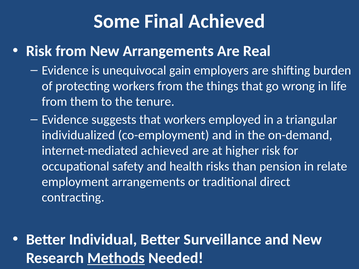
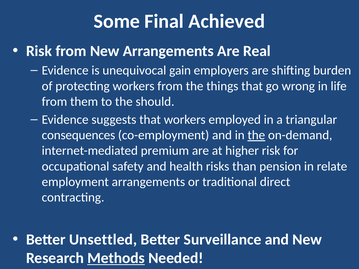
tenure: tenure -> should
individualized: individualized -> consequences
the at (256, 135) underline: none -> present
internet-mediated achieved: achieved -> premium
Individual: Individual -> Unsettled
